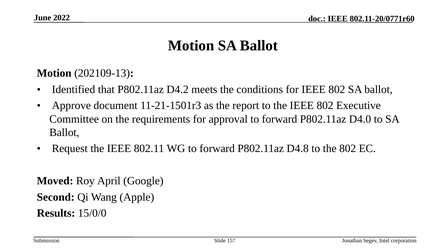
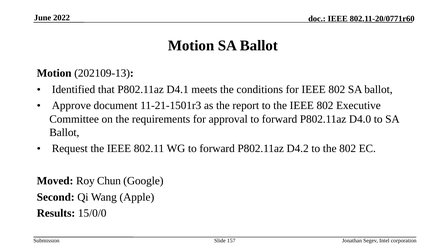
D4.2: D4.2 -> D4.1
D4.8: D4.8 -> D4.2
April: April -> Chun
